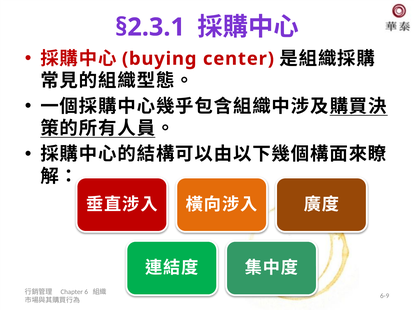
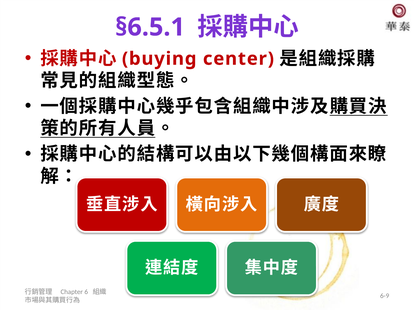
§2.3.1: §2.3.1 -> §6.5.1
